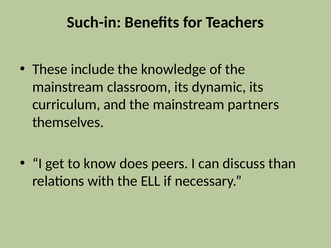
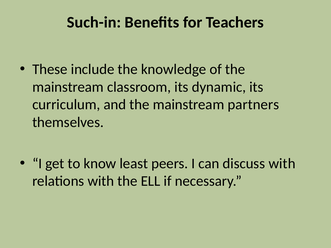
does: does -> least
discuss than: than -> with
